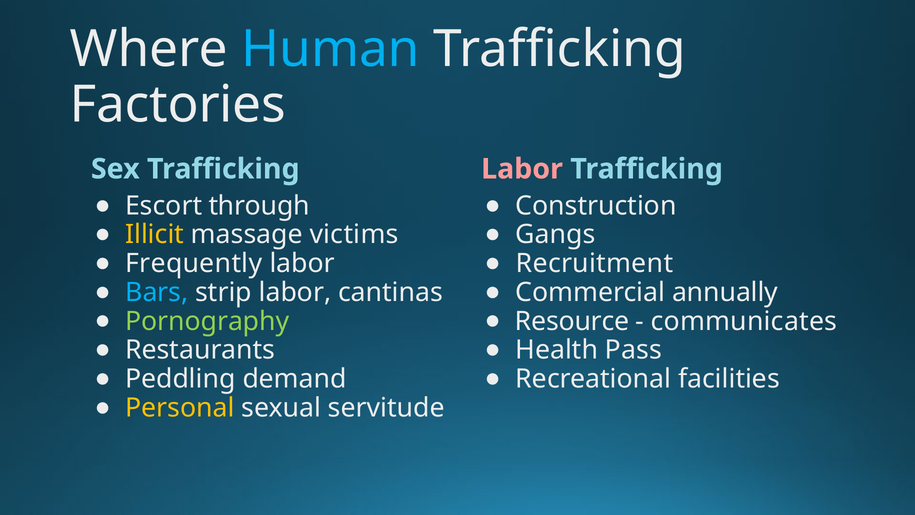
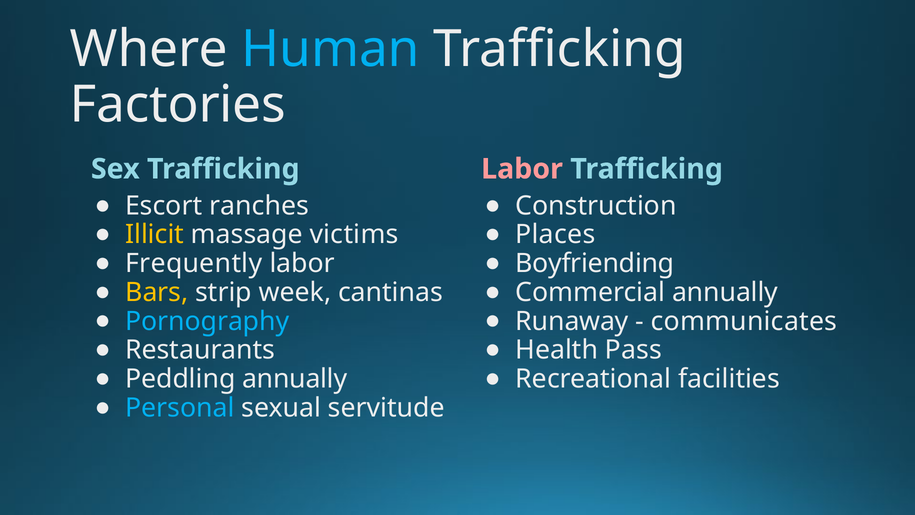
through: through -> ranches
Gangs: Gangs -> Places
Recruitment: Recruitment -> Boyfriending
Bars colour: light blue -> yellow
strip labor: labor -> week
Pornography colour: light green -> light blue
Resource: Resource -> Runaway
Peddling demand: demand -> annually
Personal colour: yellow -> light blue
